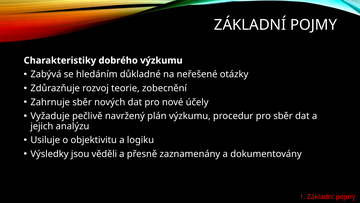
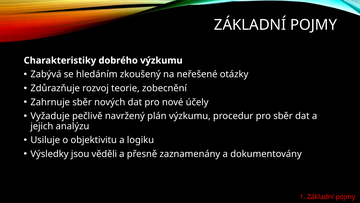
důkladné: důkladné -> zkoušený
